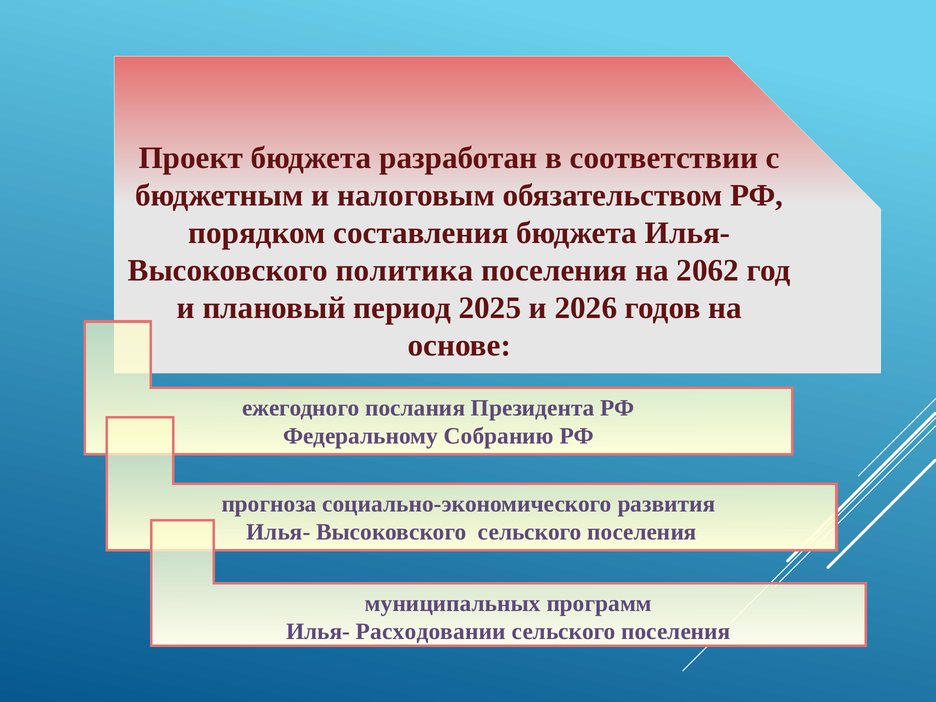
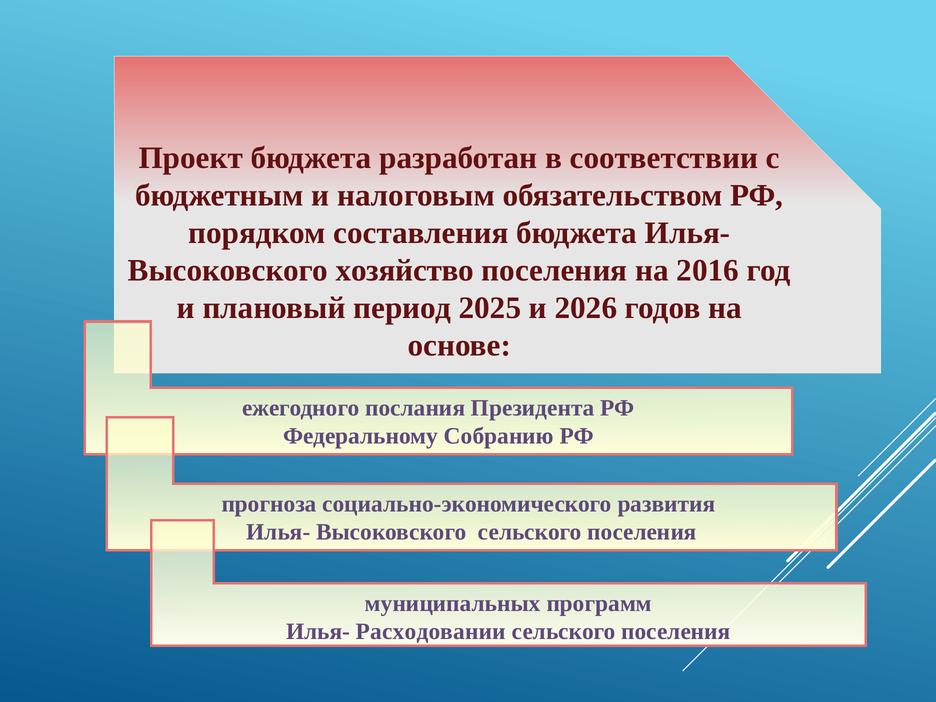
политика: политика -> хозяйство
2062: 2062 -> 2016
